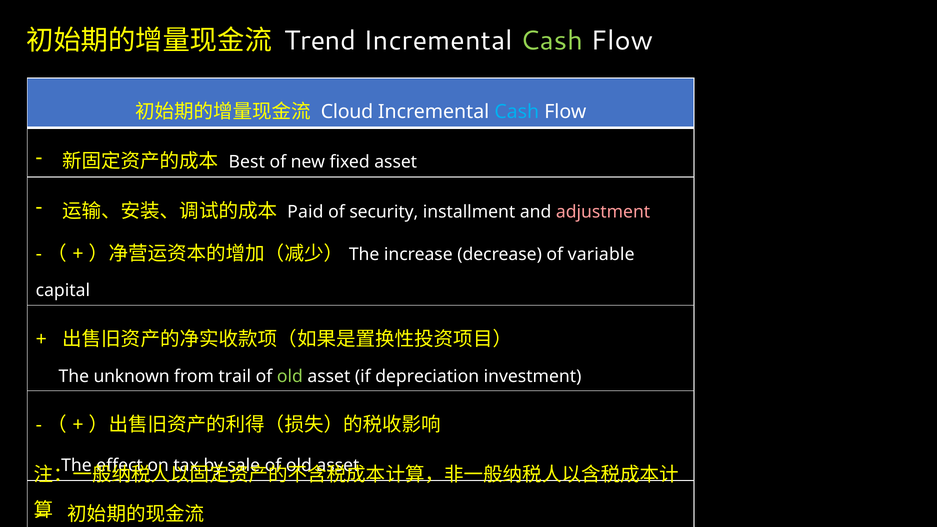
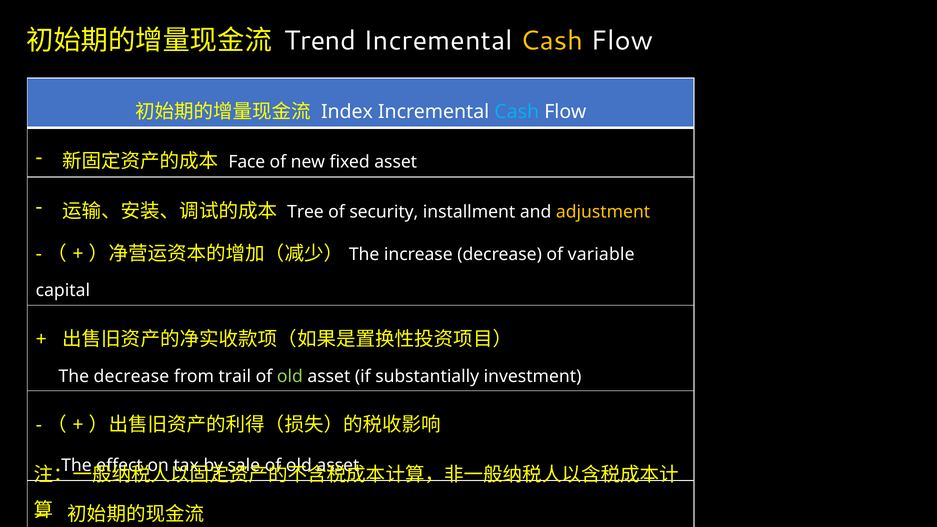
Cash at (552, 41) colour: light green -> yellow
Cloud: Cloud -> Index
Best: Best -> Face
Paid: Paid -> Tree
adjustment colour: pink -> yellow
The unknown: unknown -> decrease
depreciation: depreciation -> substantially
